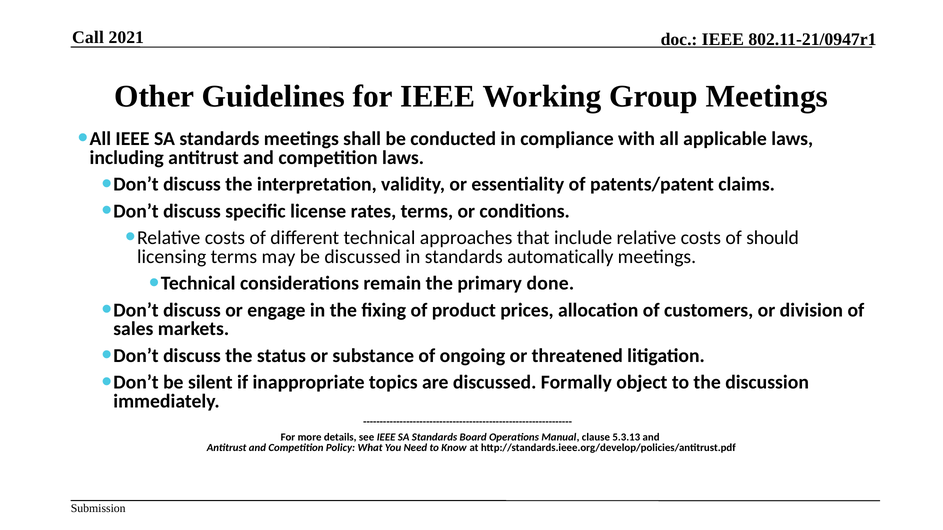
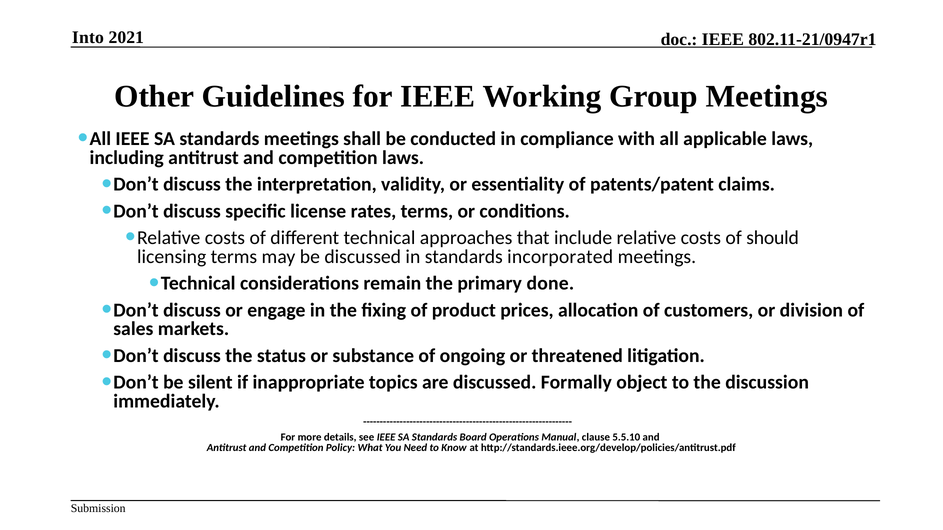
Call: Call -> Into
automatically: automatically -> incorporated
5.3.13: 5.3.13 -> 5.5.10
